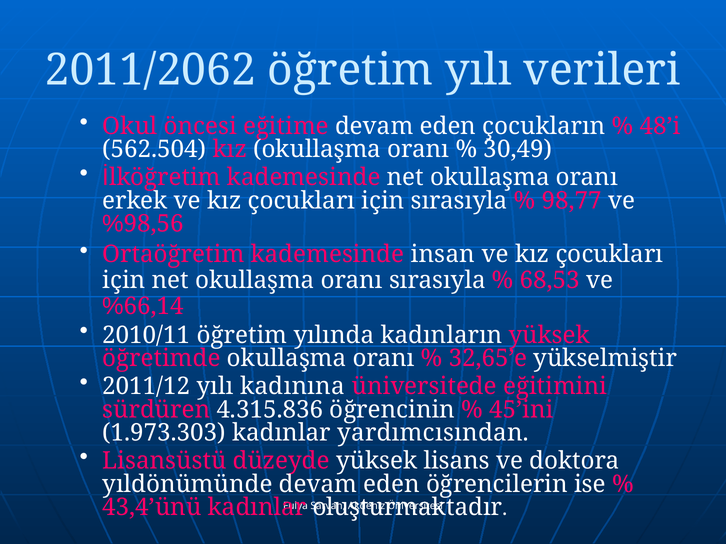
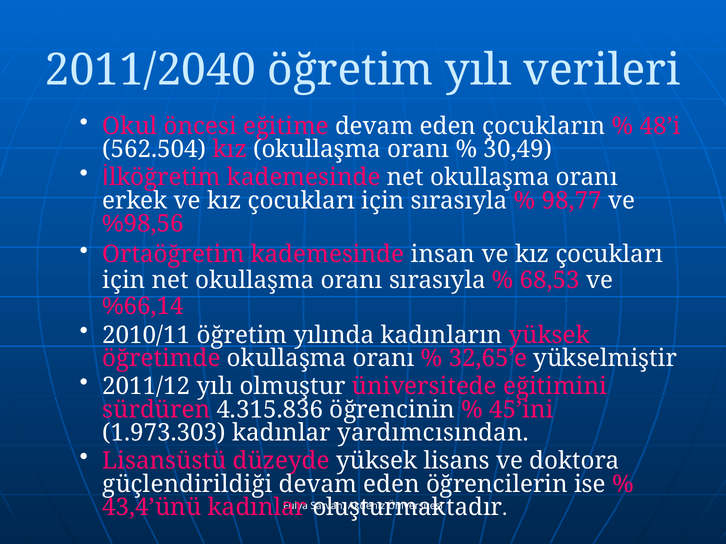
2011/2062: 2011/2062 -> 2011/2040
kadınına: kadınına -> olmuştur
yıldönümünde: yıldönümünde -> güçlendirildiği
